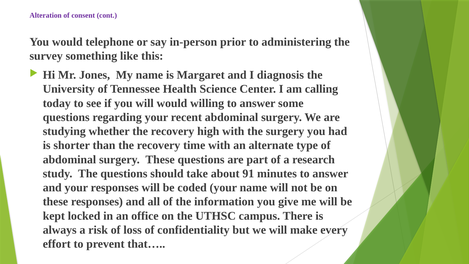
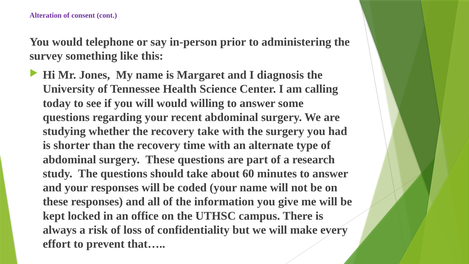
recovery high: high -> take
91: 91 -> 60
